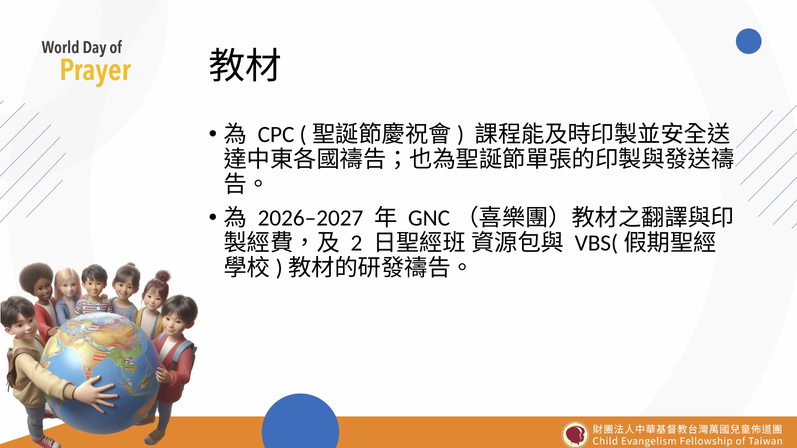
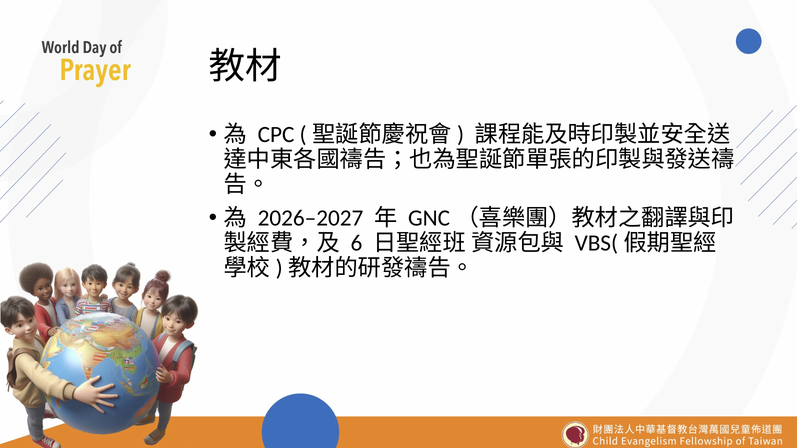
2: 2 -> 6
